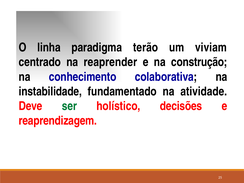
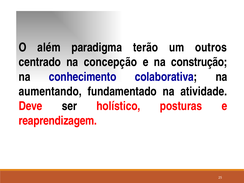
linha: linha -> além
viviam: viviam -> outros
reaprender: reaprender -> concepção
instabilidade: instabilidade -> aumentando
ser colour: green -> black
decisões: decisões -> posturas
